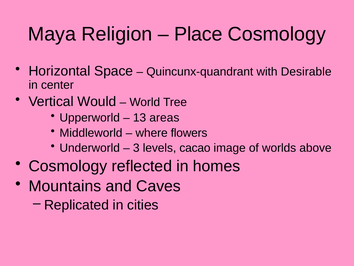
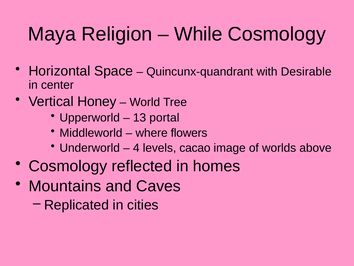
Place: Place -> While
Would: Would -> Honey
areas: areas -> portal
3: 3 -> 4
